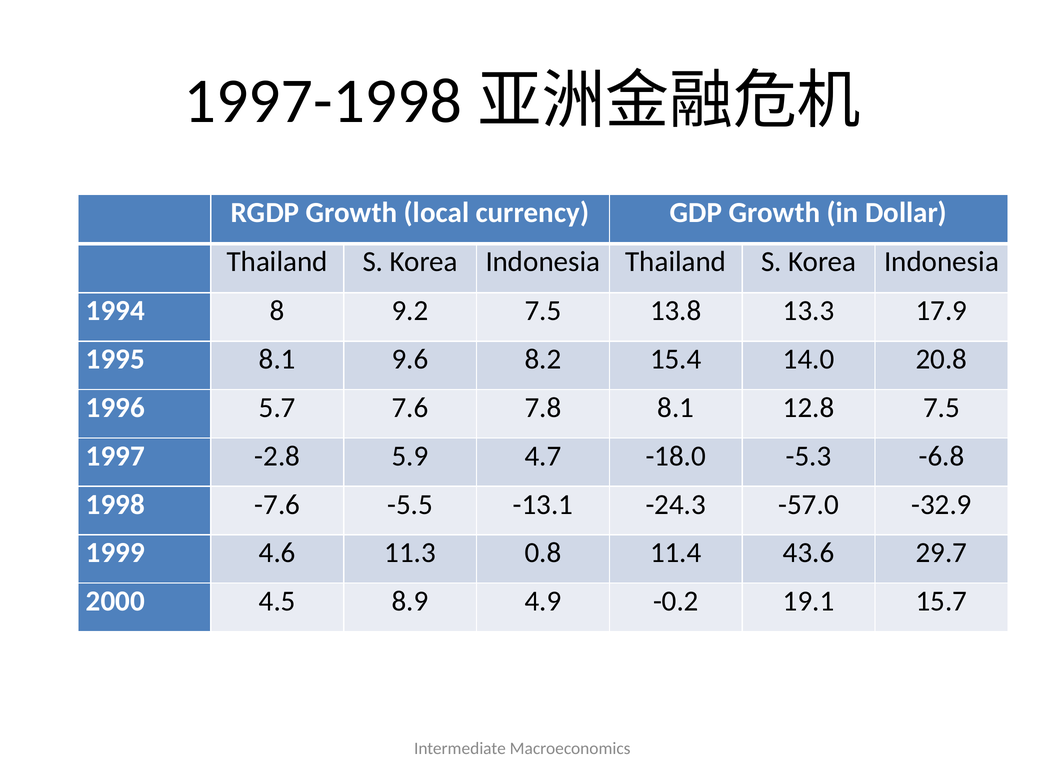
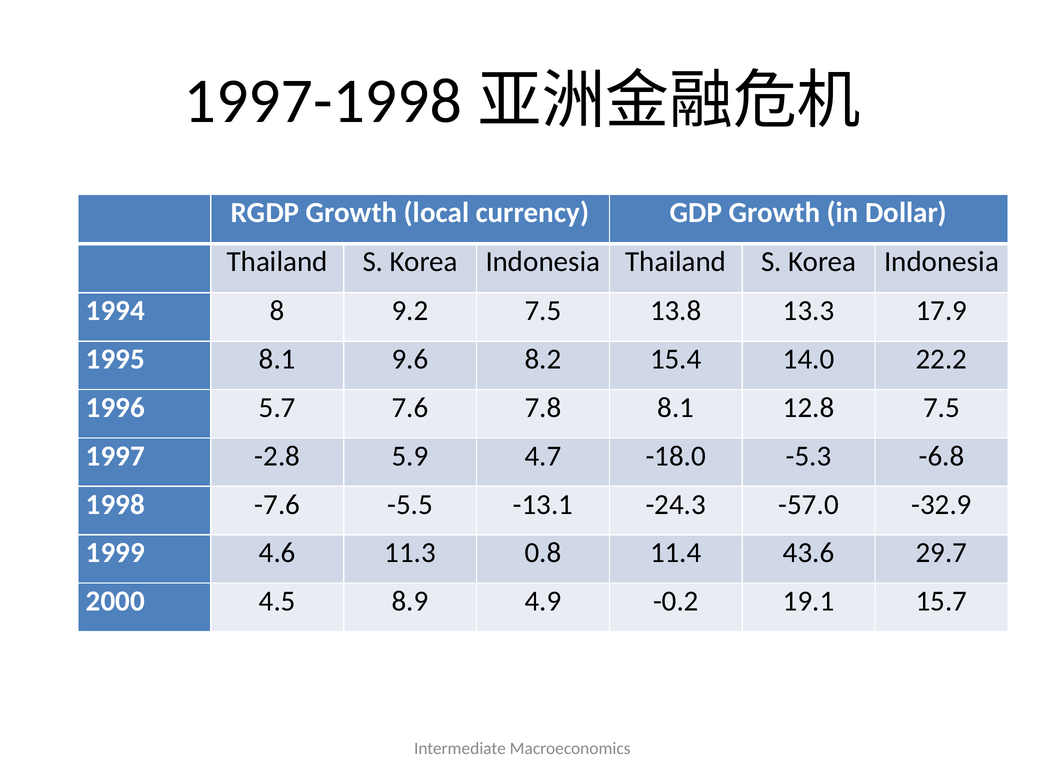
20.8: 20.8 -> 22.2
